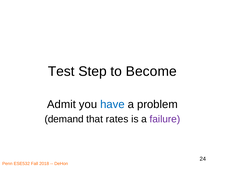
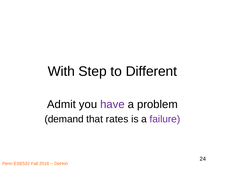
Test: Test -> With
Become: Become -> Different
have colour: blue -> purple
